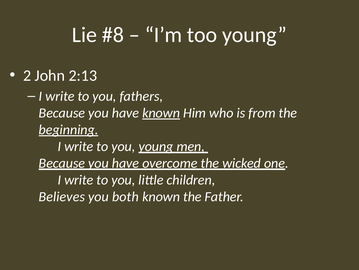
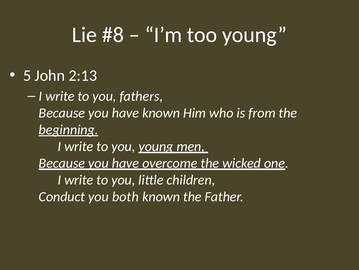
2: 2 -> 5
known at (161, 113) underline: present -> none
Believes: Believes -> Conduct
